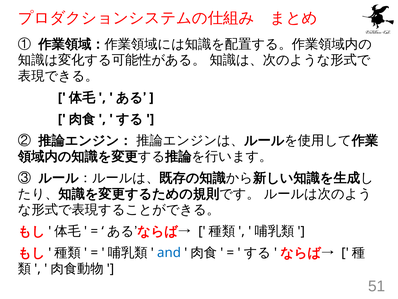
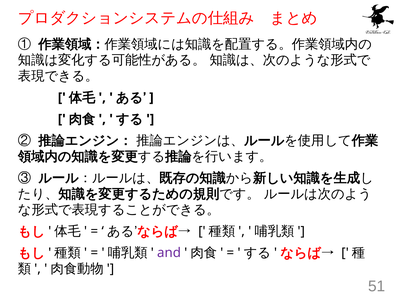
and colour: blue -> purple
